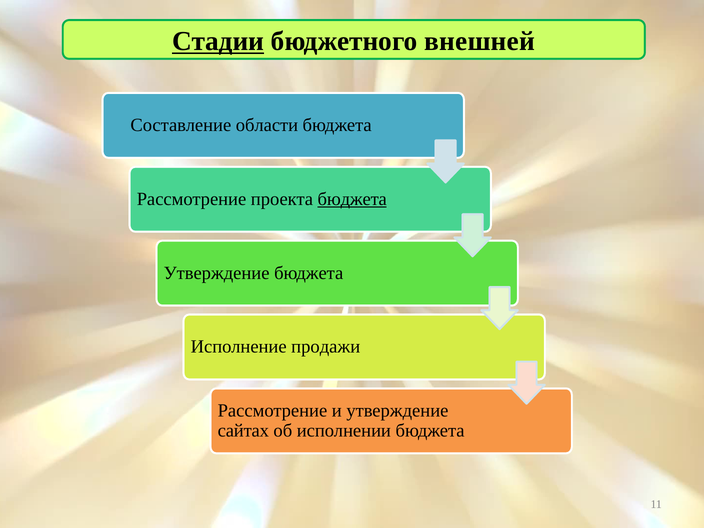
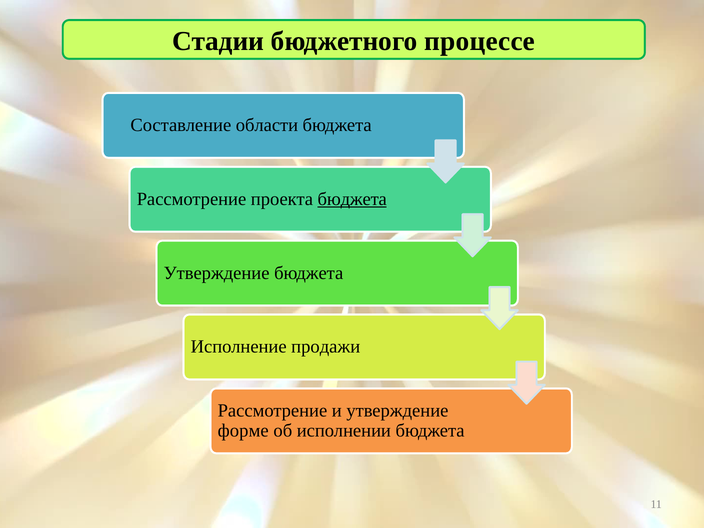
Стадии underline: present -> none
внешней: внешней -> процессе
сайтах: сайтах -> форме
